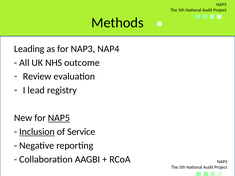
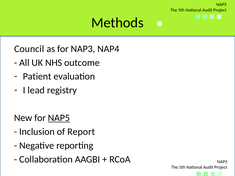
Leading: Leading -> Council
Review: Review -> Patient
Inclusion underline: present -> none
Service: Service -> Report
